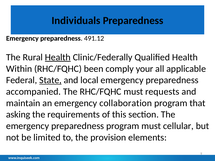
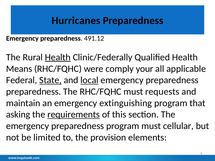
Individuals: Individuals -> Hurricanes
Within: Within -> Means
been: been -> were
local underline: none -> present
accompanied at (33, 92): accompanied -> preparedness
collaboration: collaboration -> extinguishing
requirements underline: none -> present
